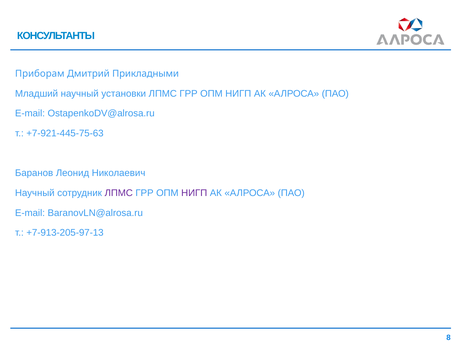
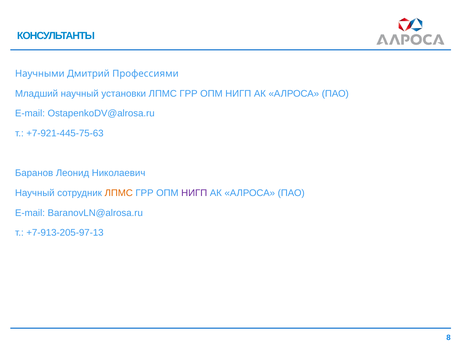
Приборам: Приборам -> Научными
Прикладными: Прикладными -> Профессиями
ЛПМС at (119, 193) colour: purple -> orange
